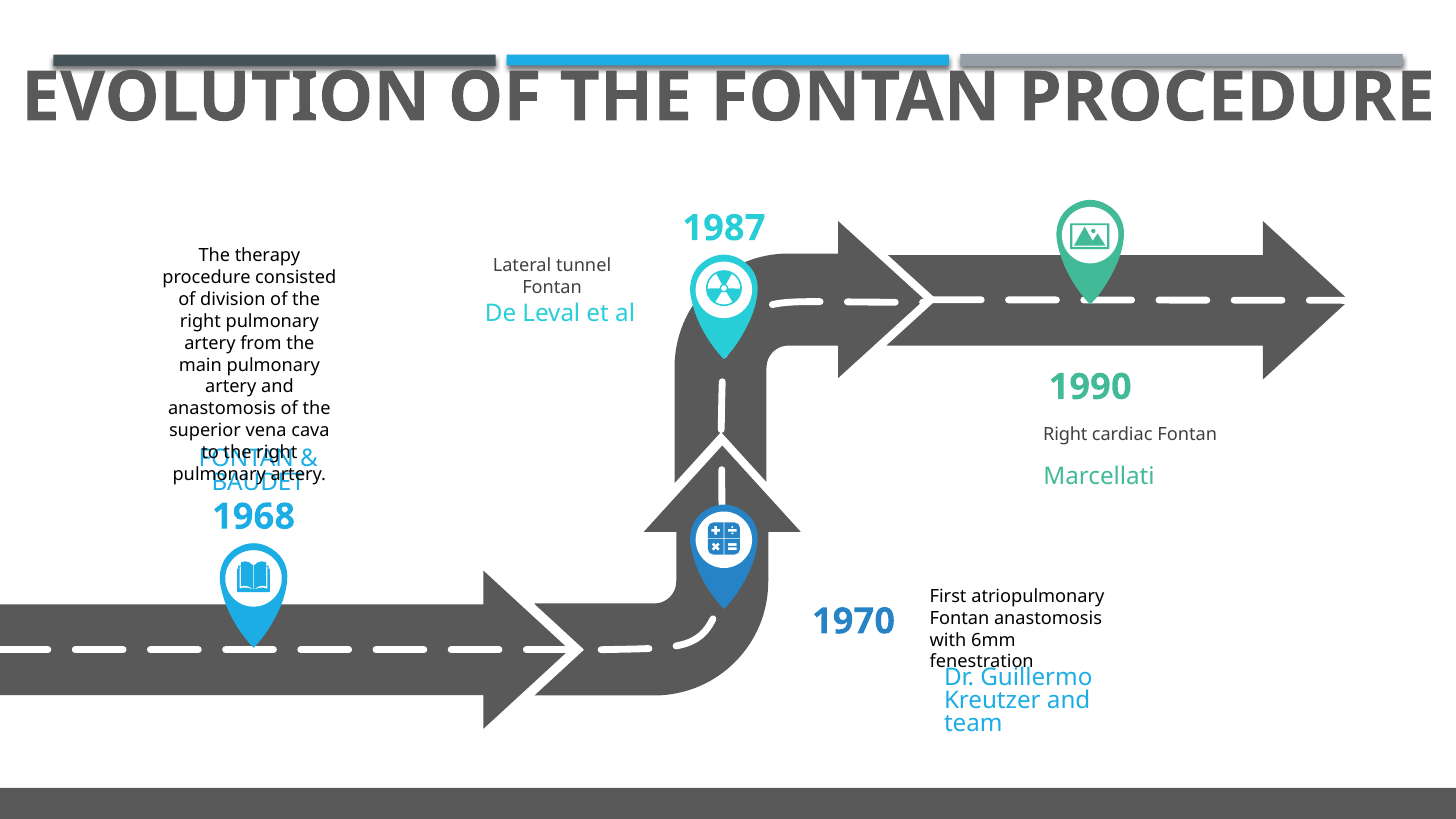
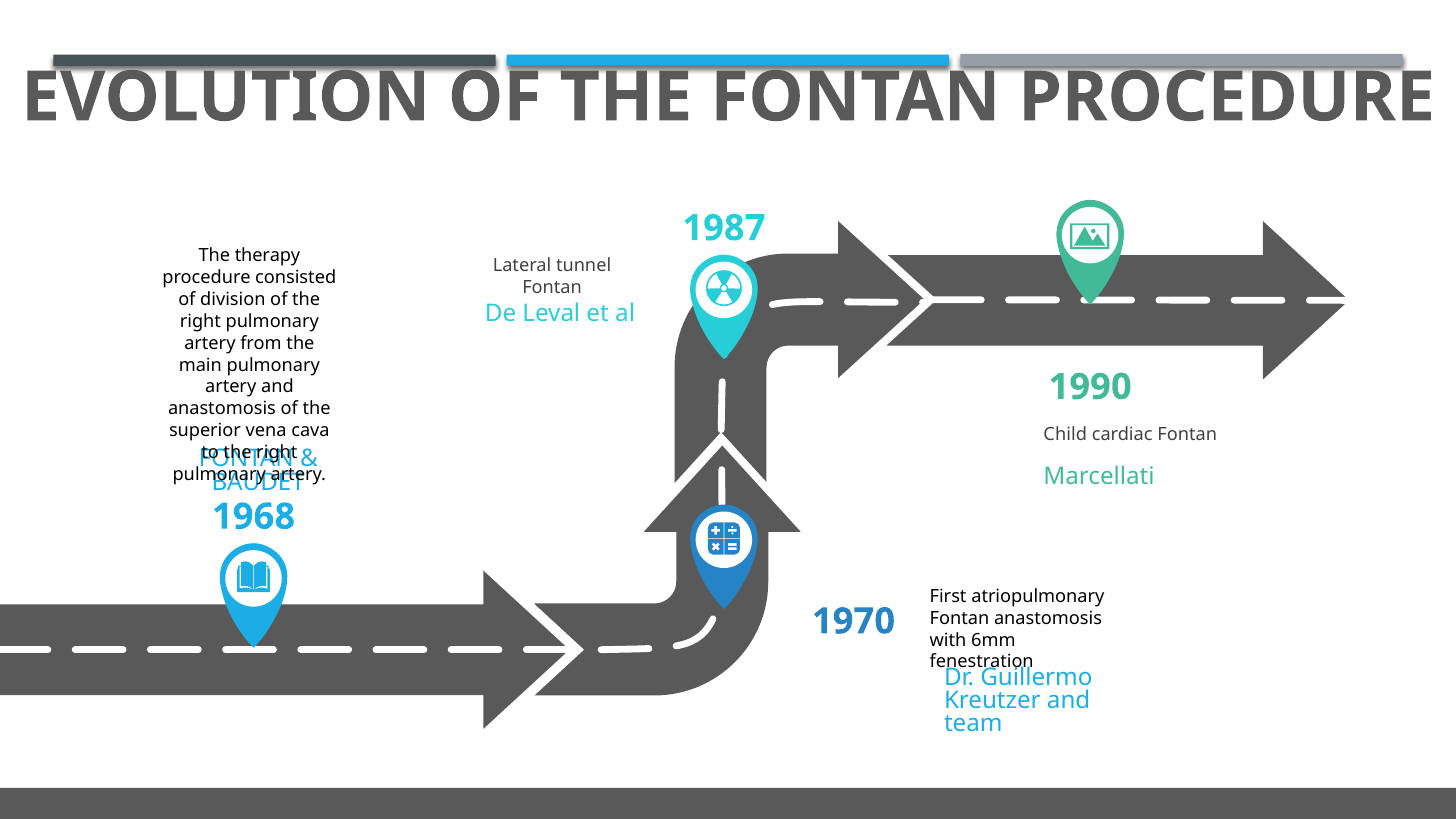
Right at (1065, 435): Right -> Child
